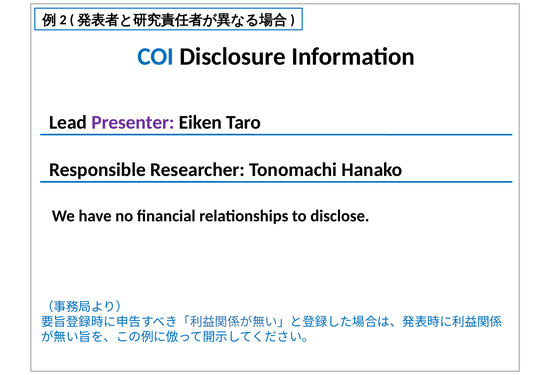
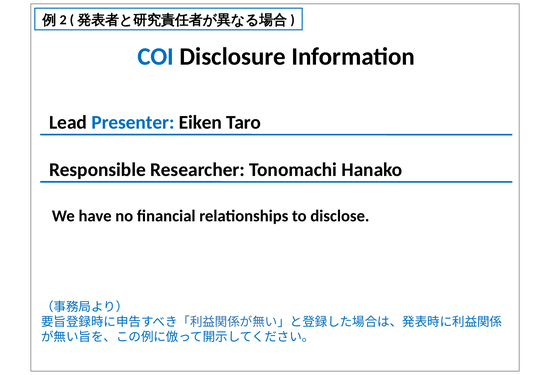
Presenter colour: purple -> blue
